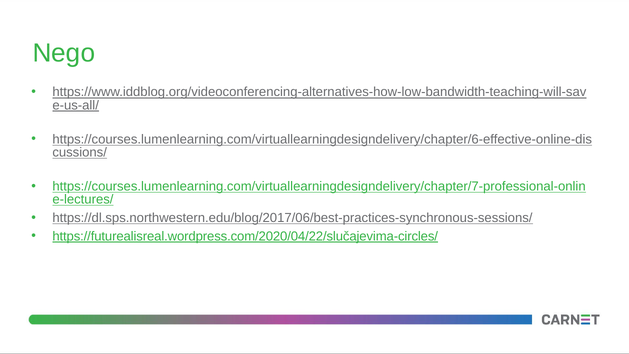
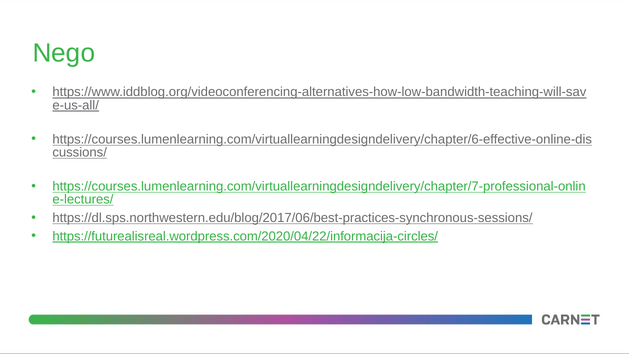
https://futurealisreal.wordpress.com/2020/04/22/slučajevima-circles/: https://futurealisreal.wordpress.com/2020/04/22/slučajevima-circles/ -> https://futurealisreal.wordpress.com/2020/04/22/informacija-circles/
